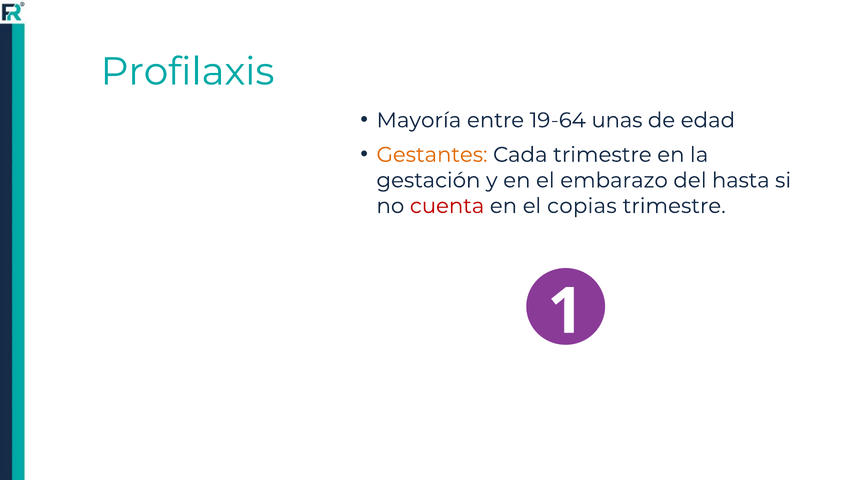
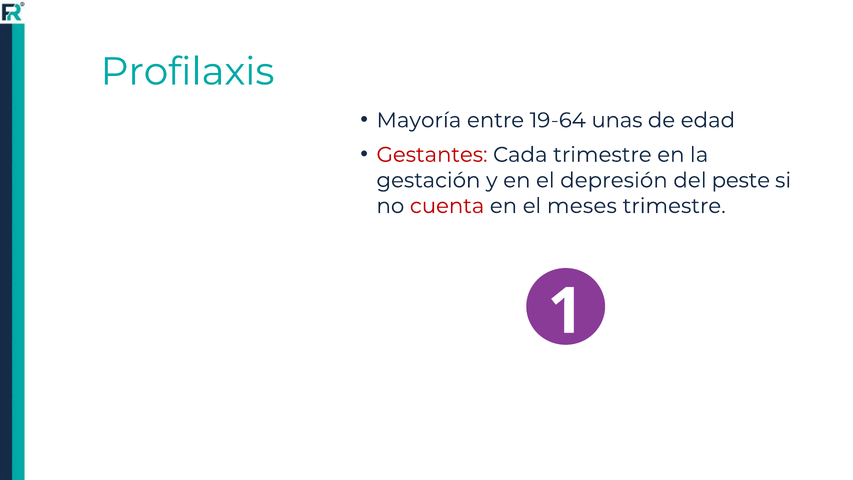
Gestantes colour: orange -> red
embarazo: embarazo -> depresión
hasta: hasta -> peste
copias: copias -> meses
